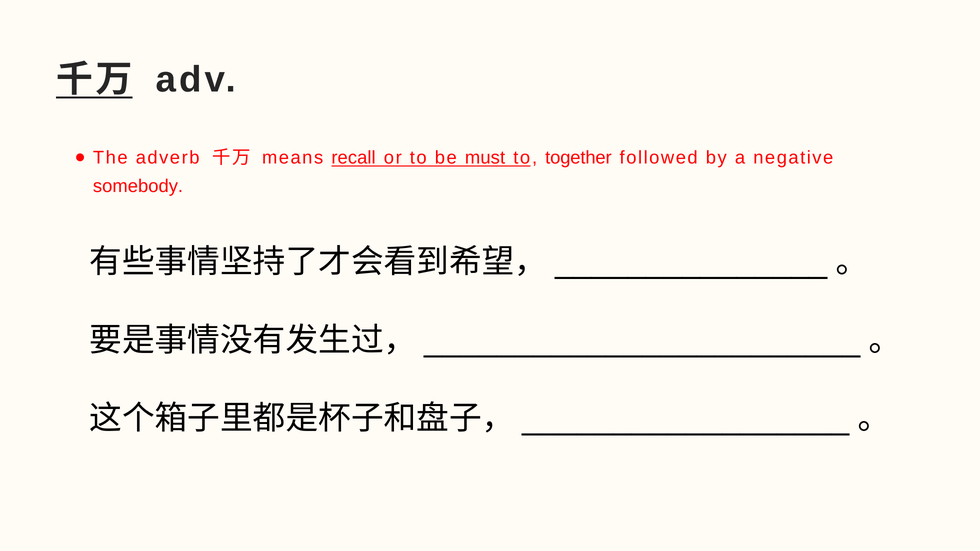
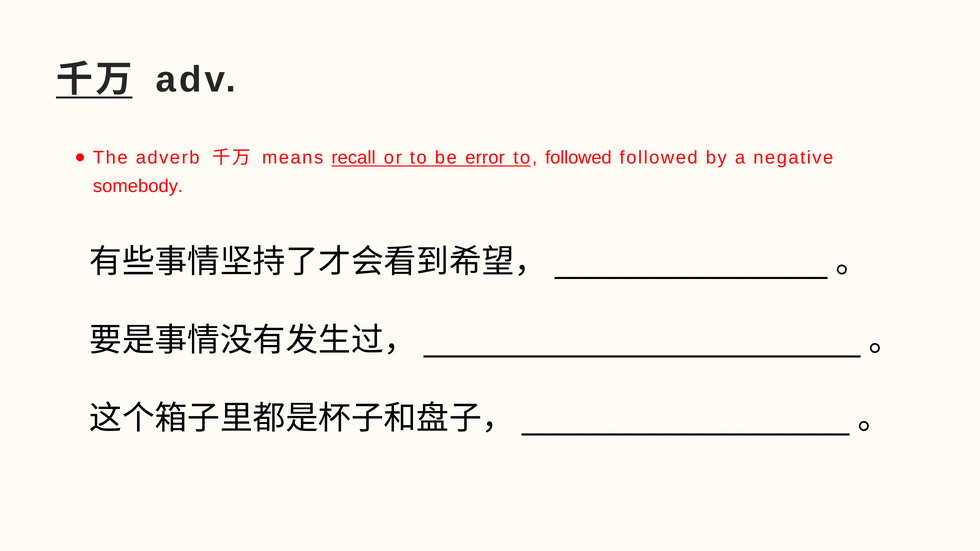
must: must -> error
to together: together -> followed
